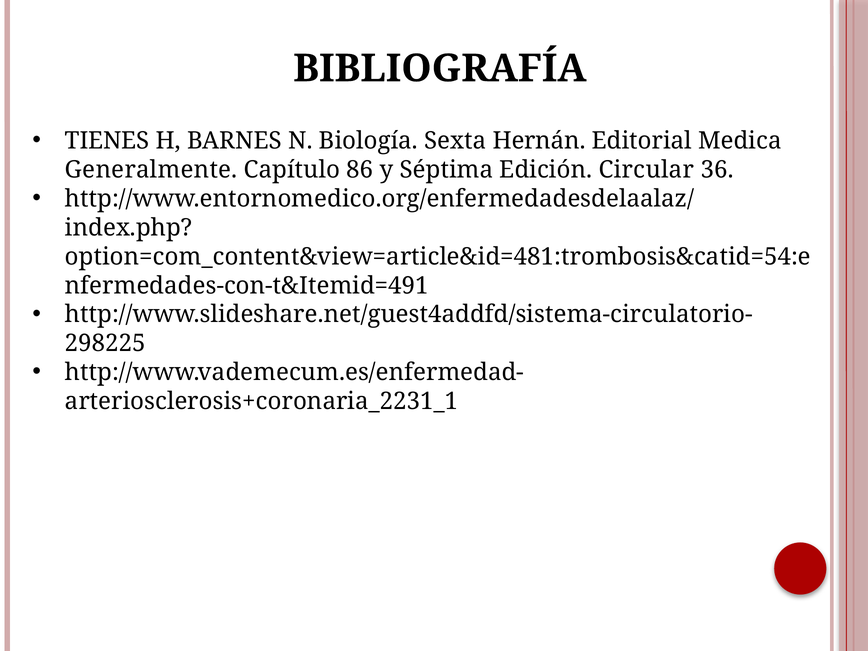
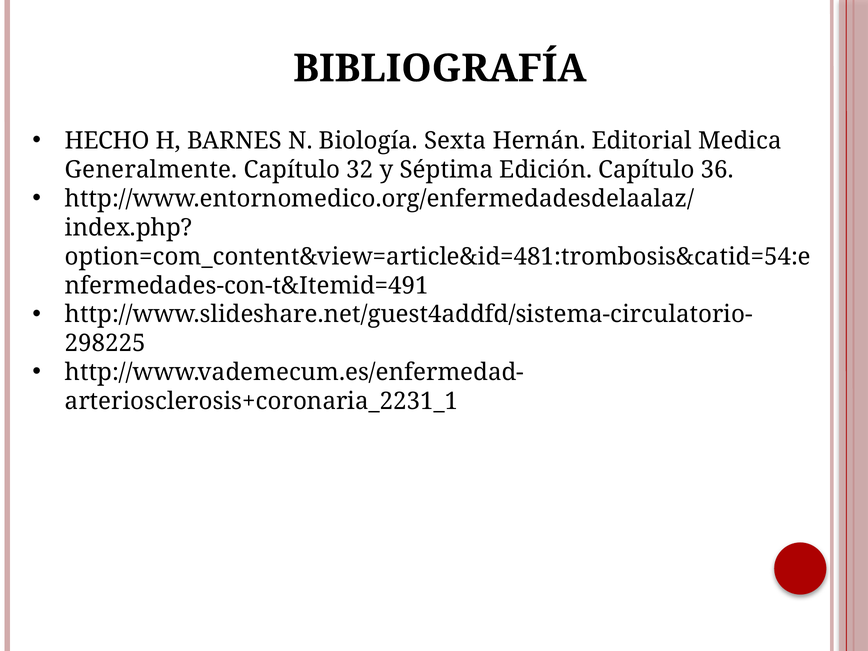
TIENES: TIENES -> HECHO
86: 86 -> 32
Edición Circular: Circular -> Capítulo
